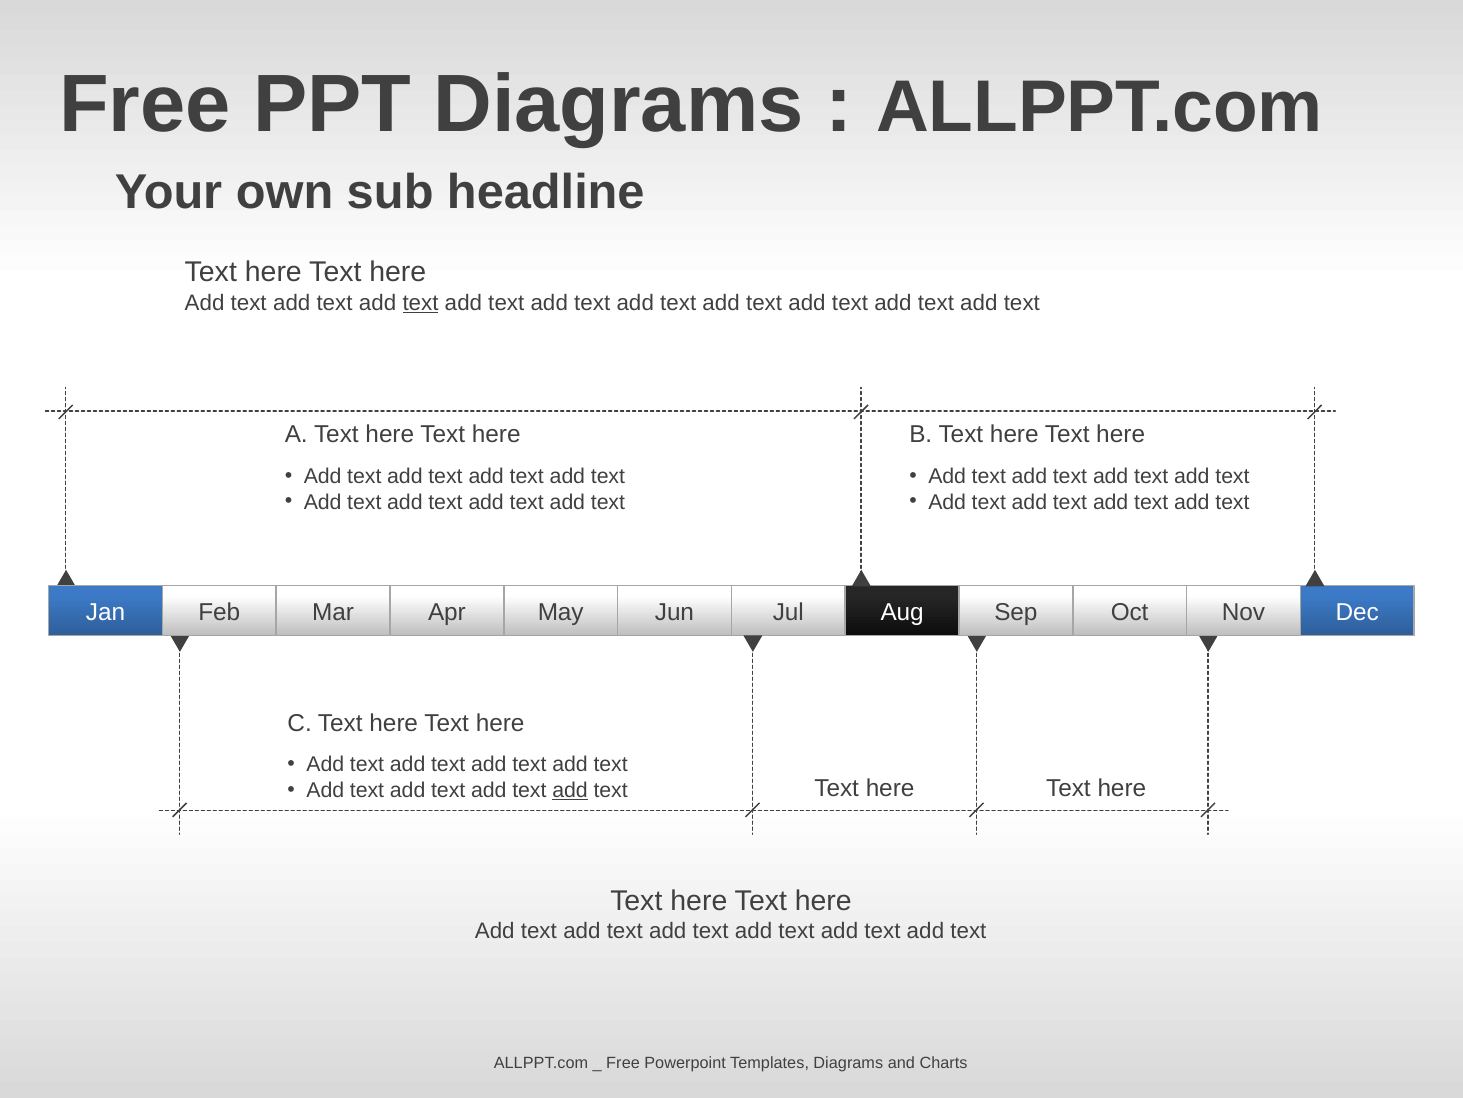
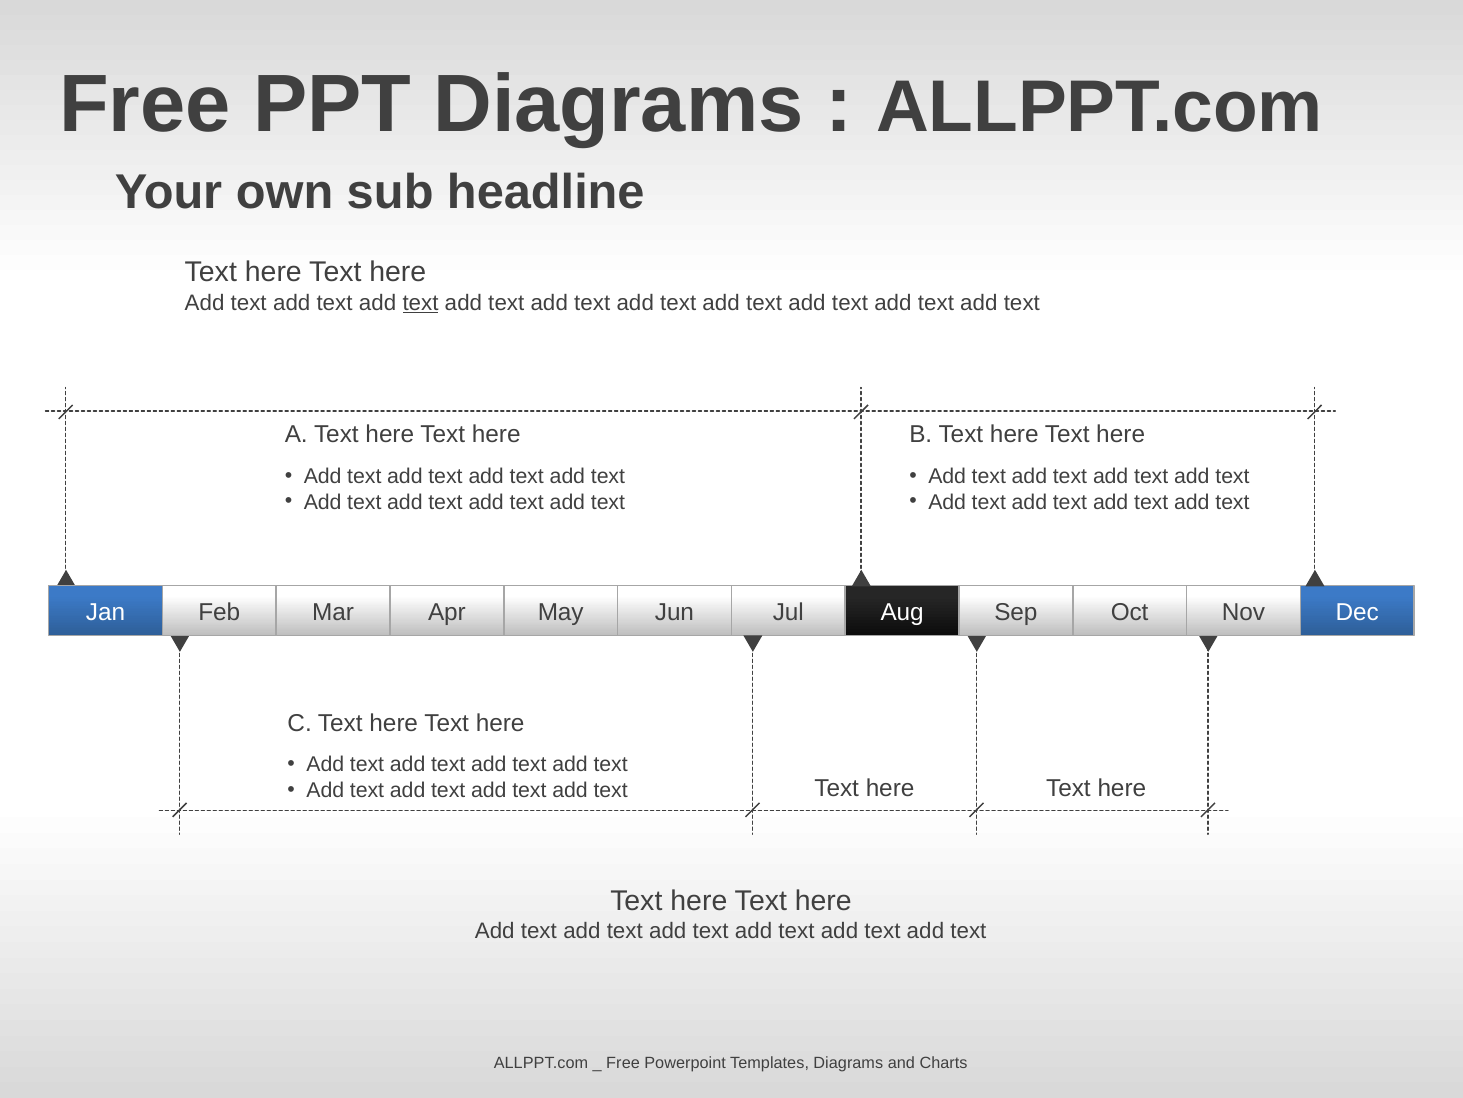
add at (570, 790) underline: present -> none
